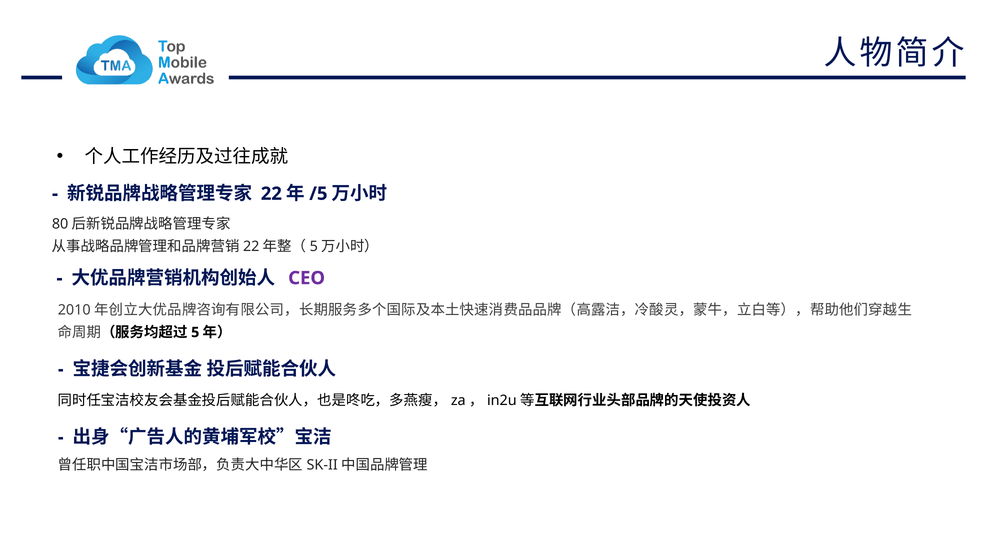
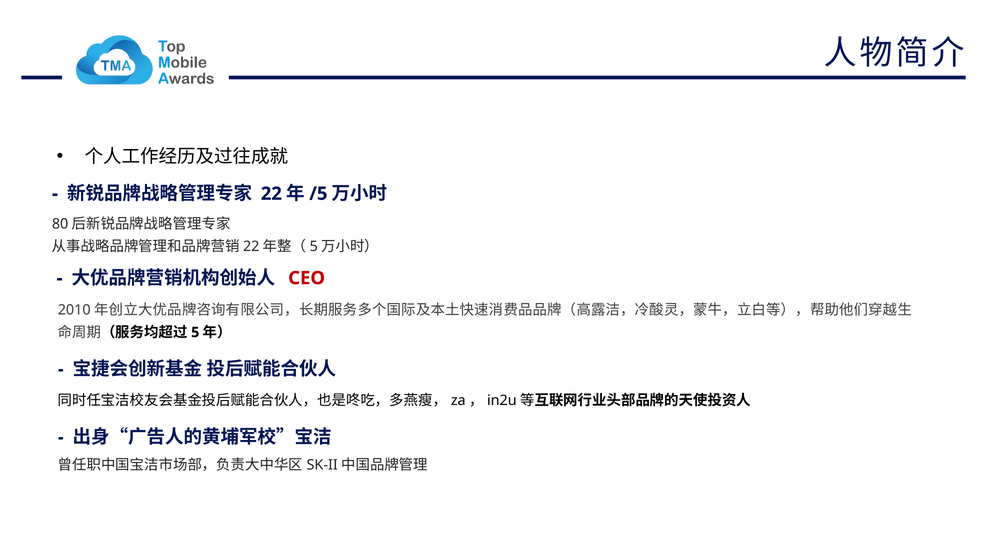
CEO colour: purple -> red
